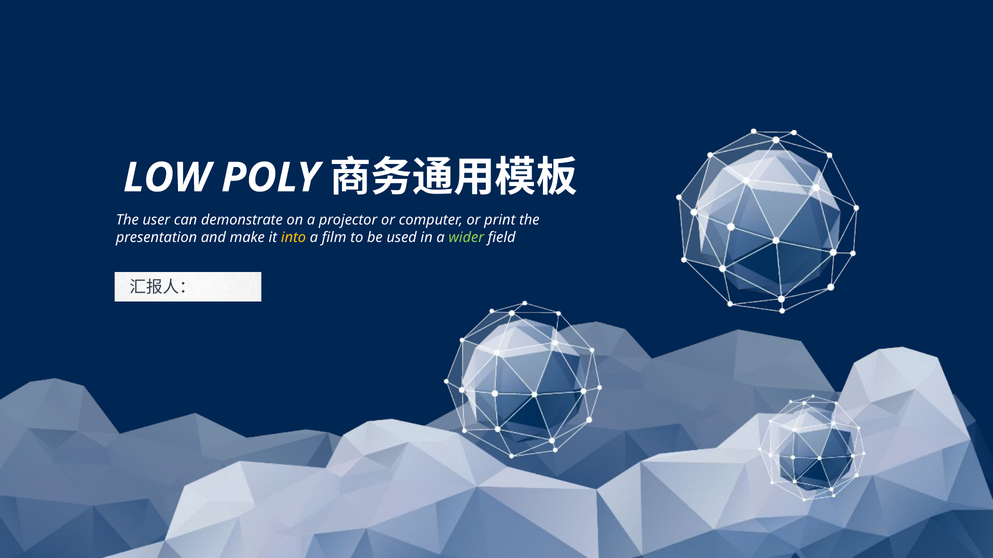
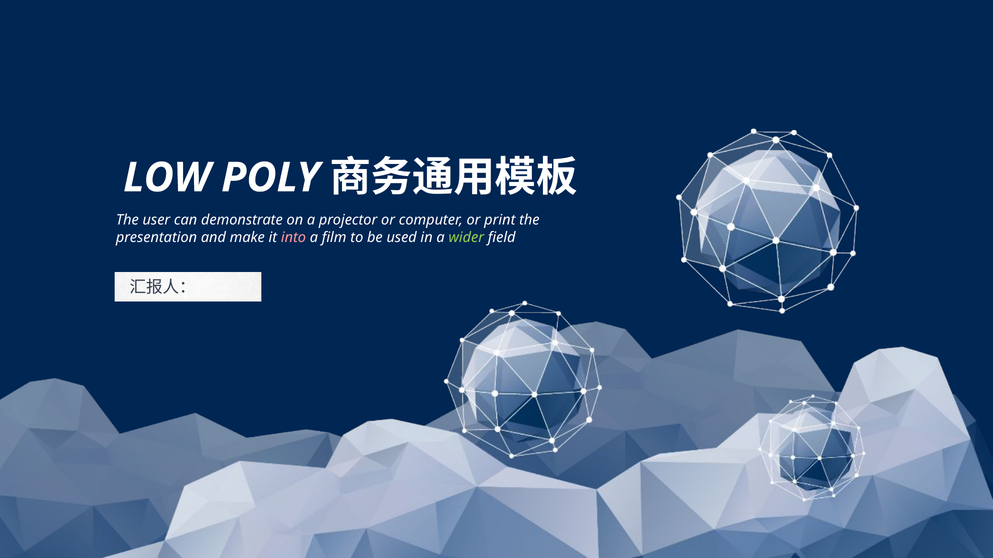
into colour: yellow -> pink
